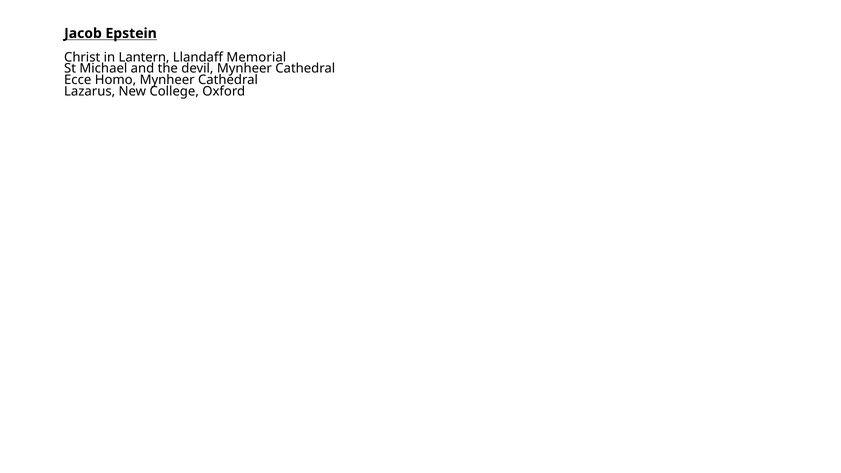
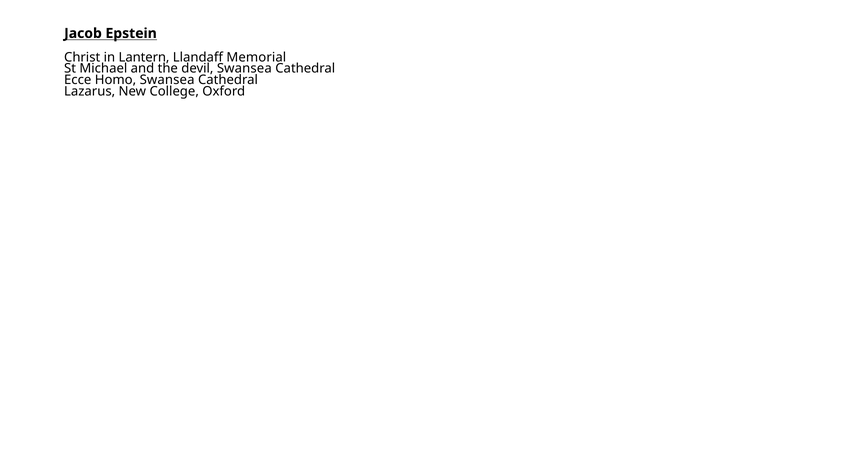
devil Mynheer: Mynheer -> Swansea
Homo Mynheer: Mynheer -> Swansea
